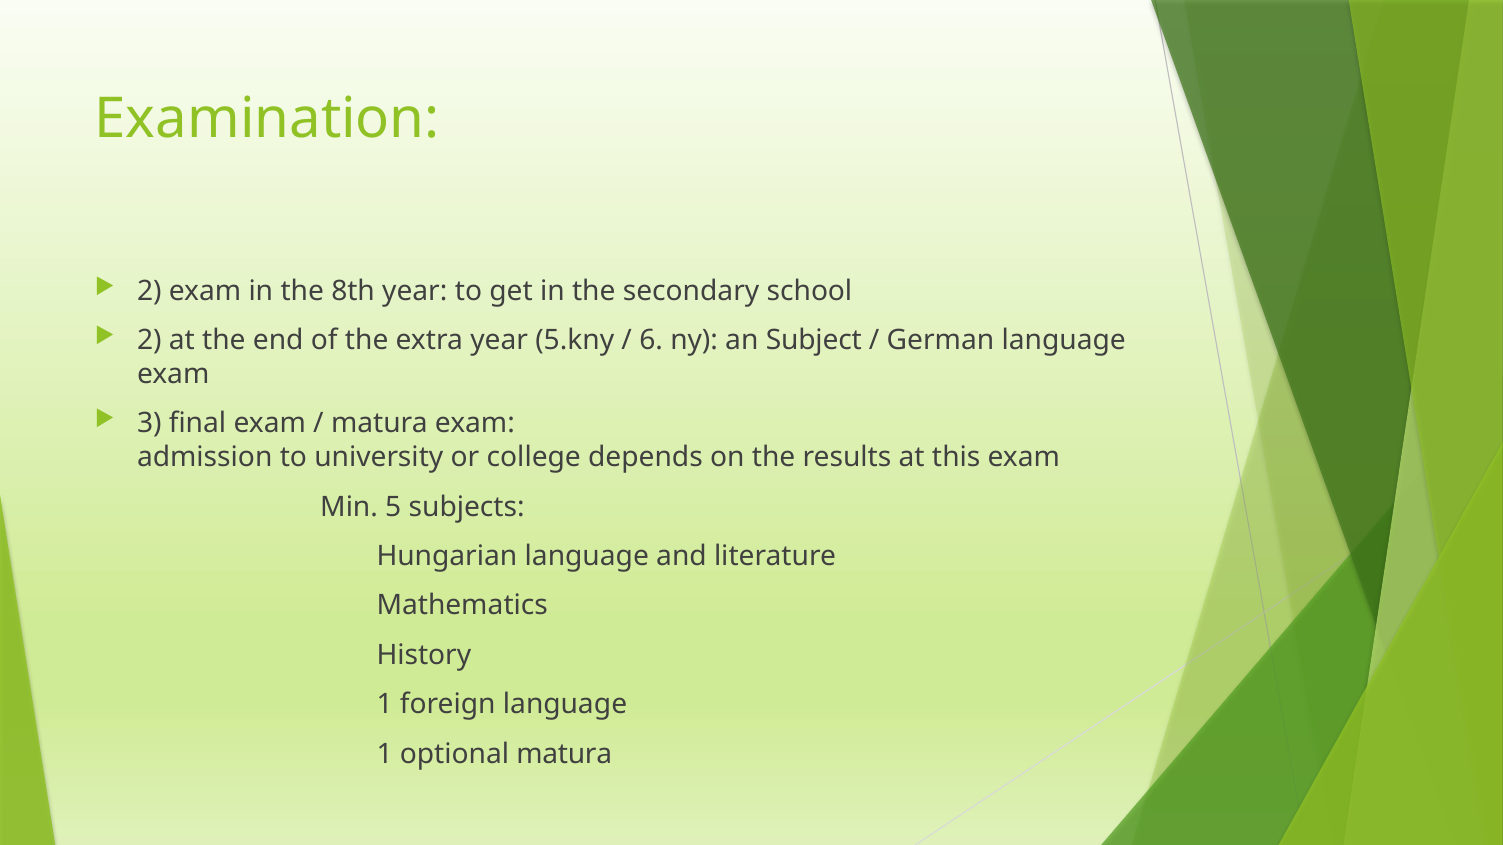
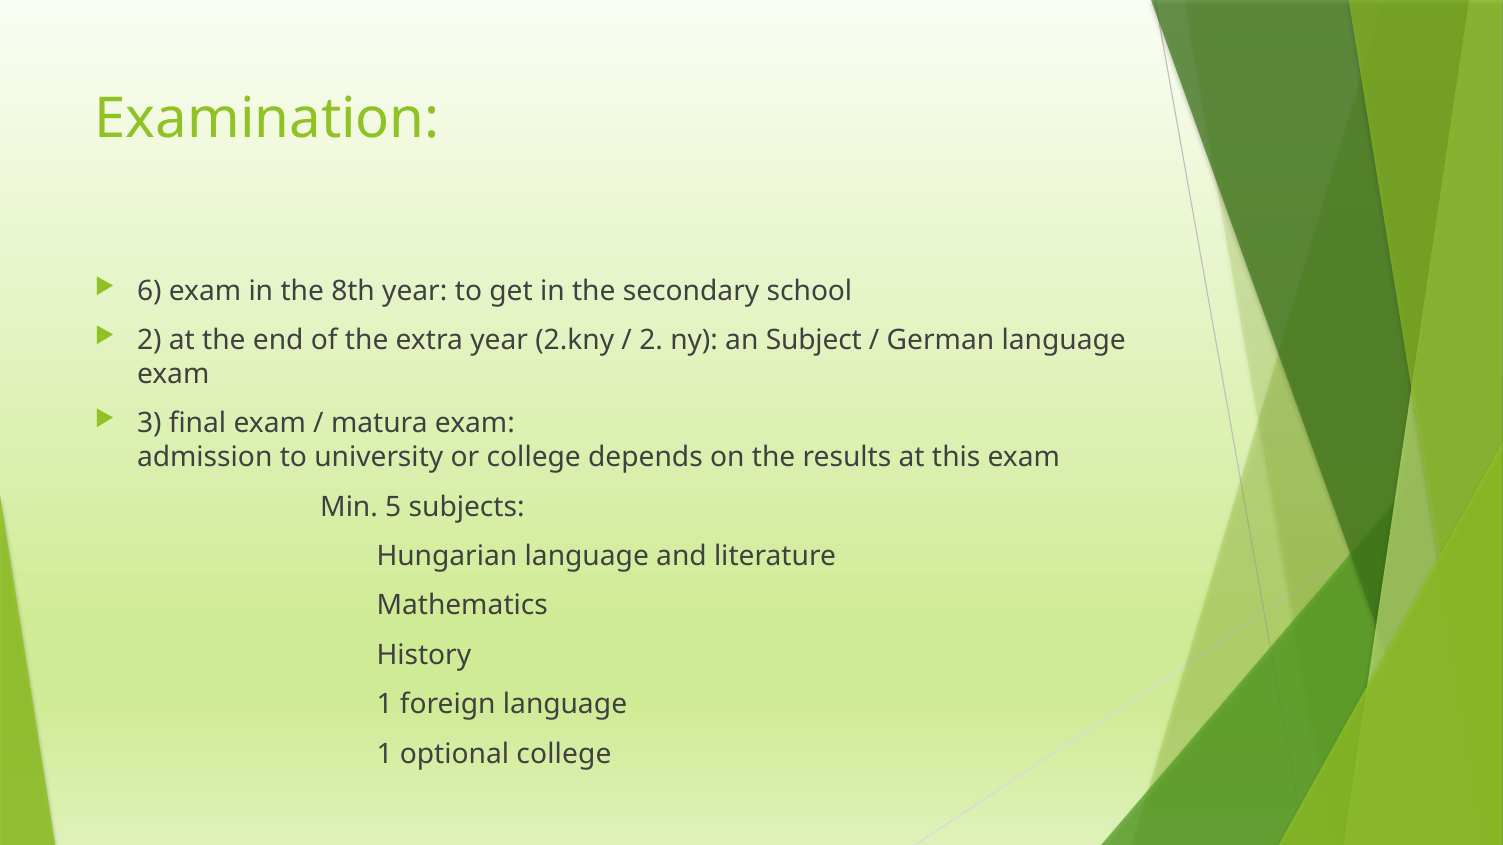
2 at (149, 291): 2 -> 6
5.kny: 5.kny -> 2.kny
6 at (651, 340): 6 -> 2
optional matura: matura -> college
